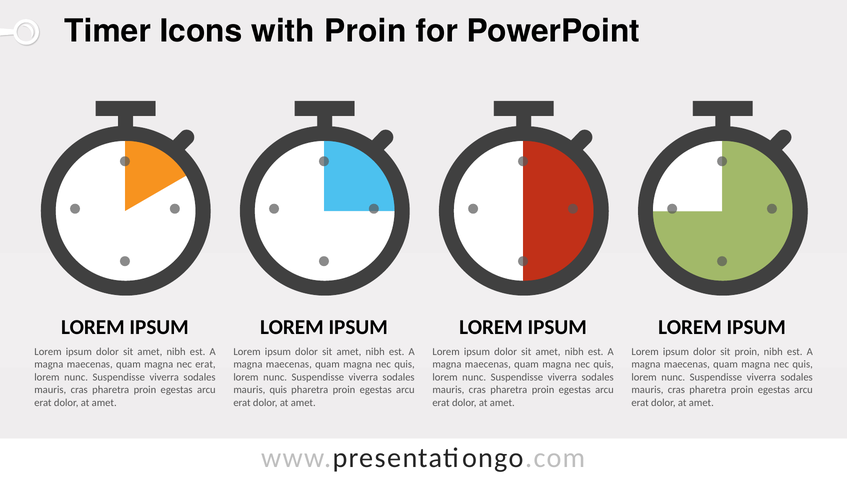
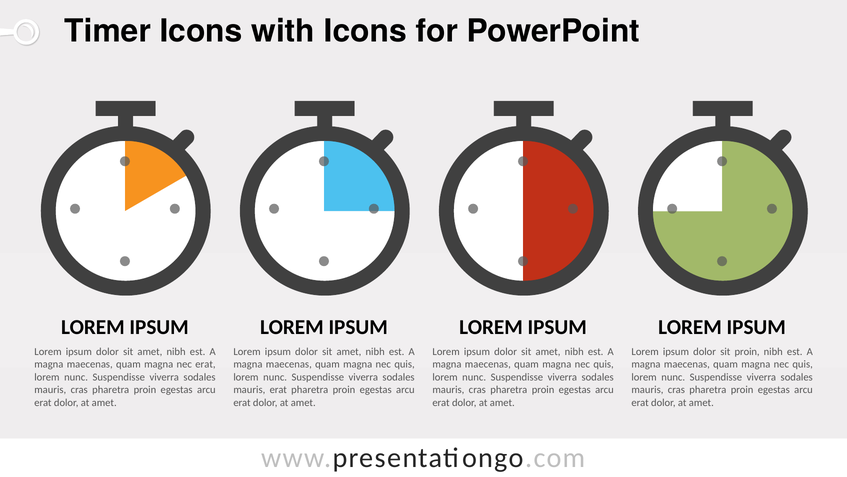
with Proin: Proin -> Icons
mauris quis: quis -> erat
